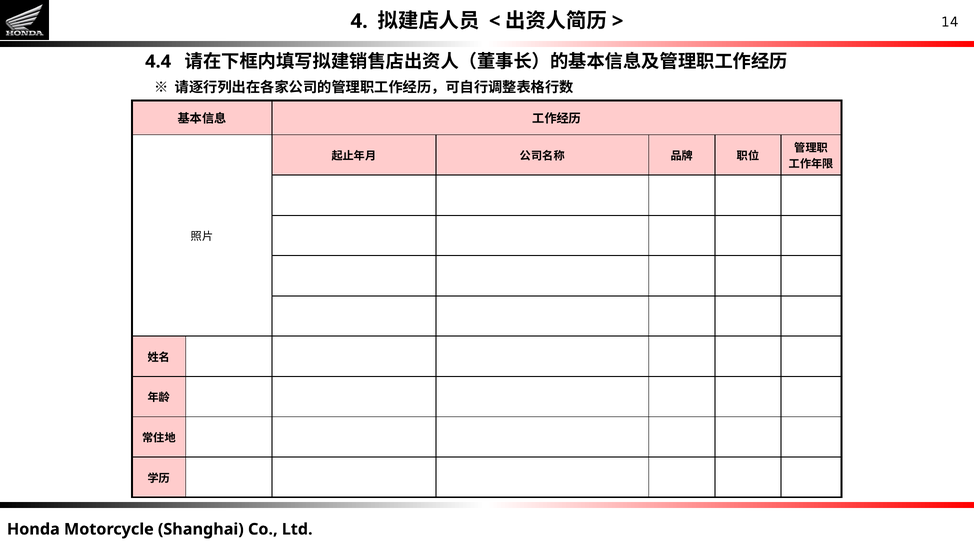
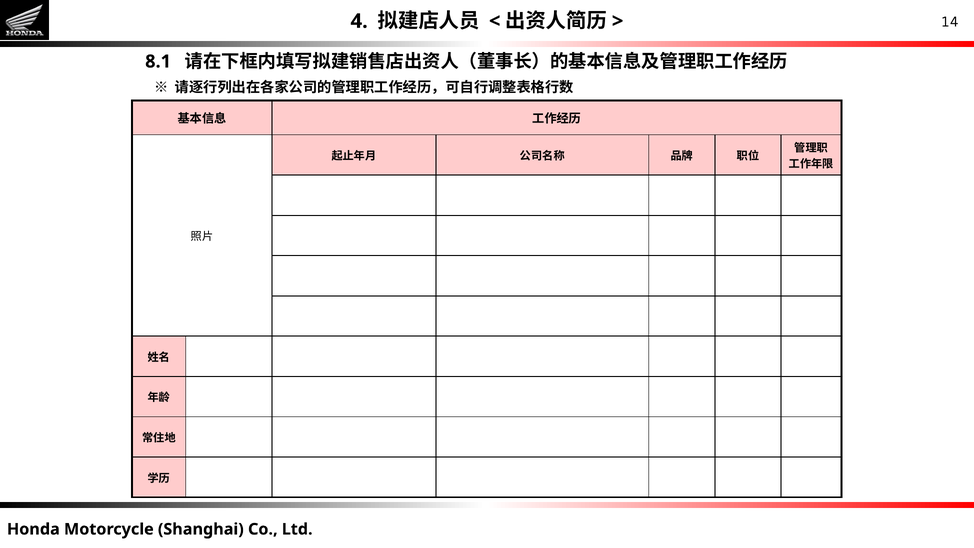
4.4: 4.4 -> 8.1
